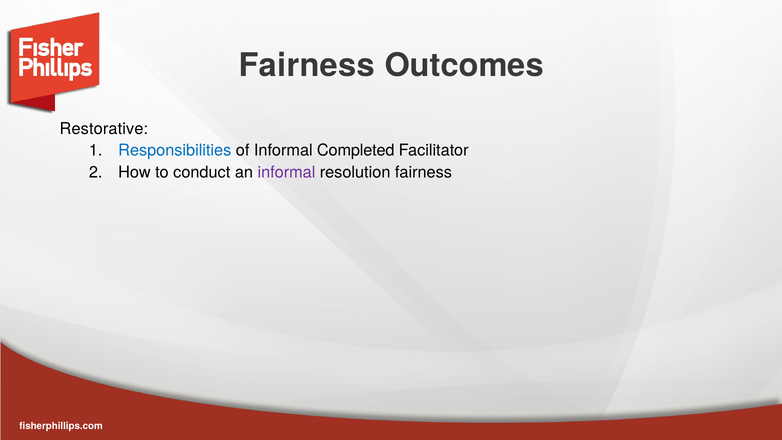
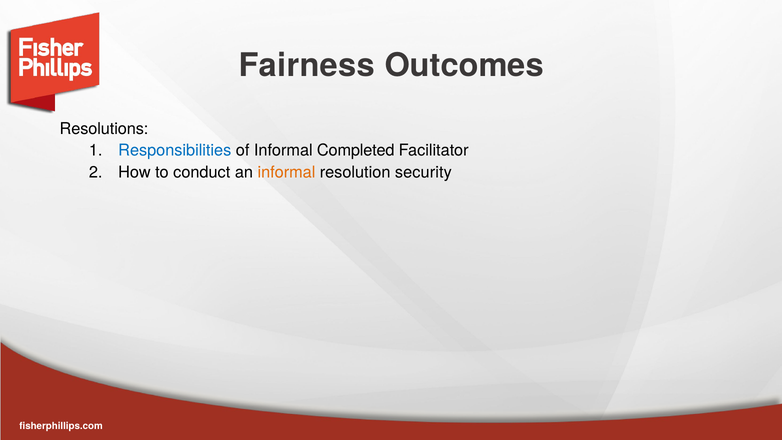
Restorative: Restorative -> Resolutions
informal at (286, 172) colour: purple -> orange
resolution fairness: fairness -> security
